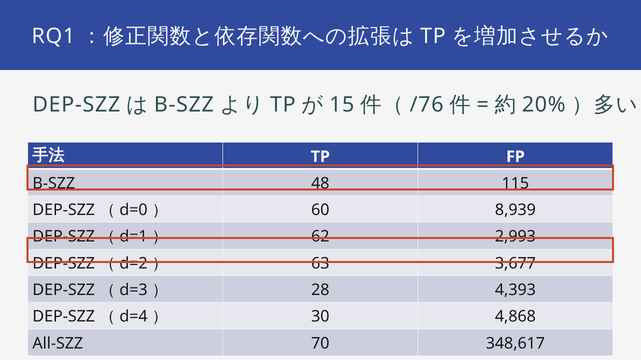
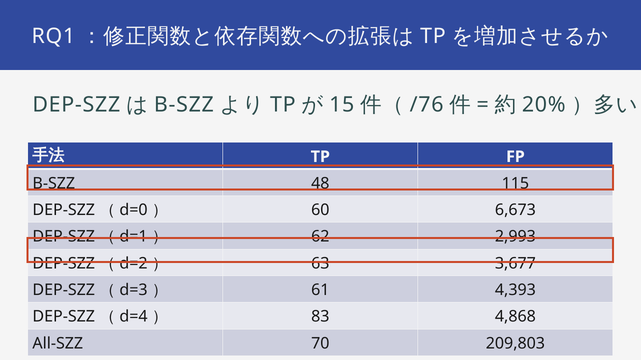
8,939: 8,939 -> 6,673
28: 28 -> 61
30: 30 -> 83
348,617: 348,617 -> 209,803
